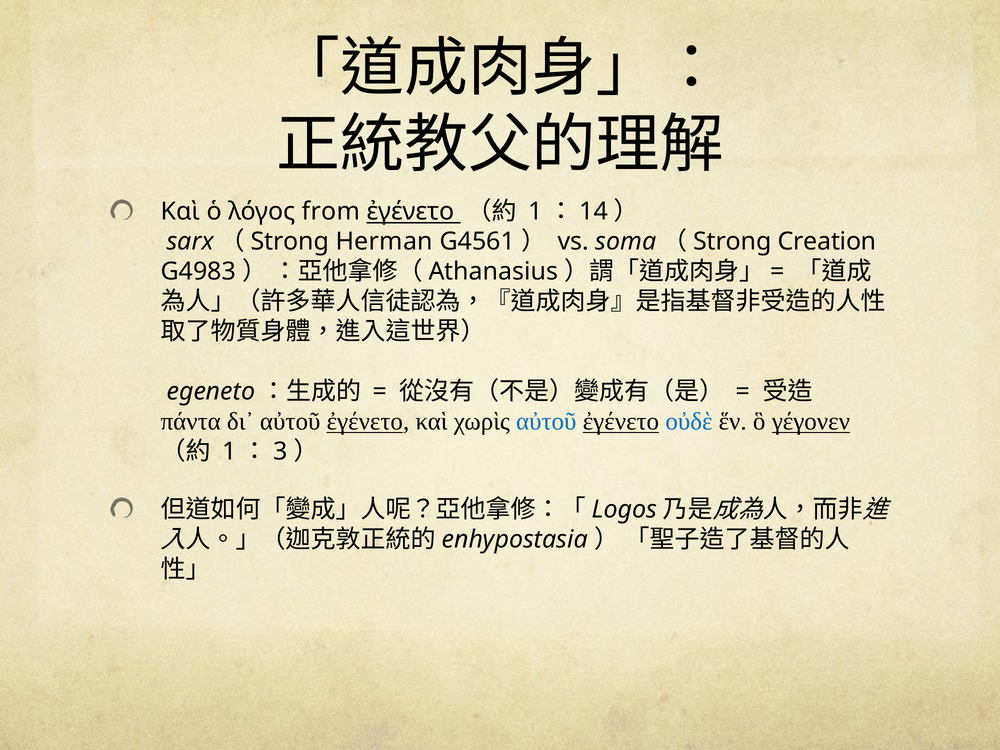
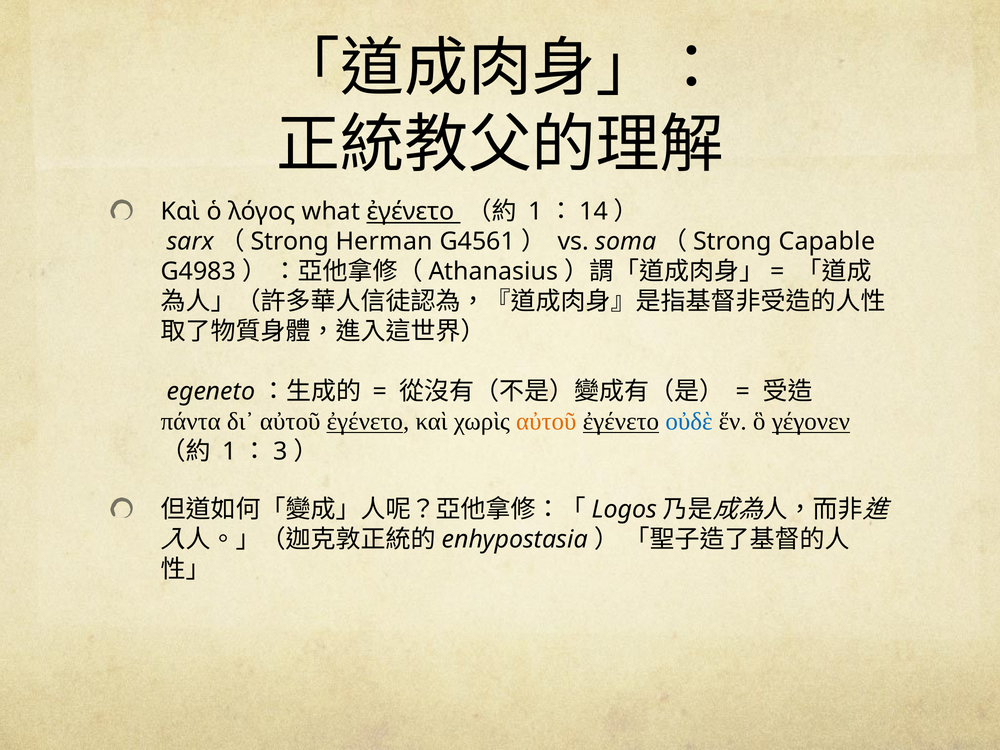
from: from -> what
Creation: Creation -> Capable
αὐτοῦ at (546, 422) colour: blue -> orange
